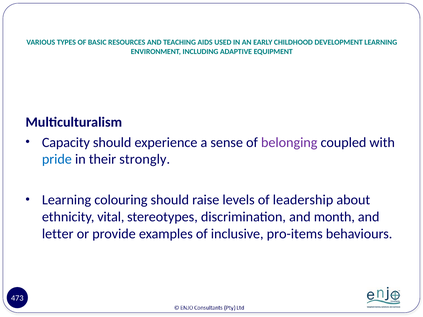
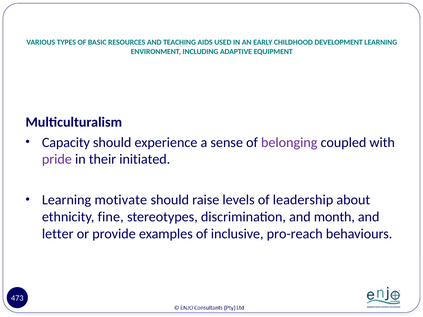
pride colour: blue -> purple
strongly: strongly -> initiated
colouring: colouring -> motivate
vital: vital -> fine
pro-items: pro-items -> pro-reach
